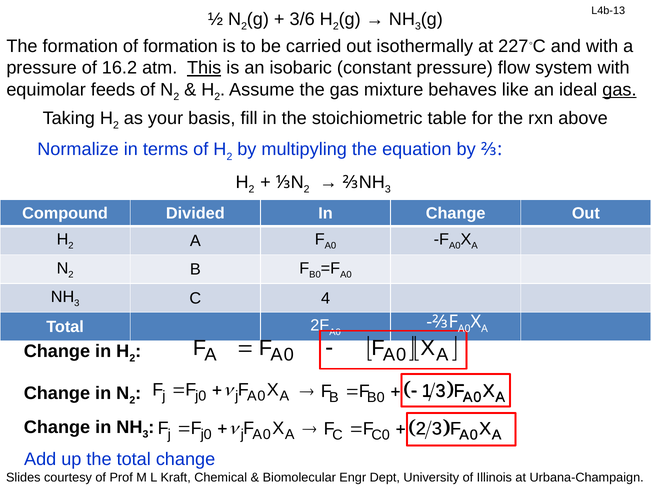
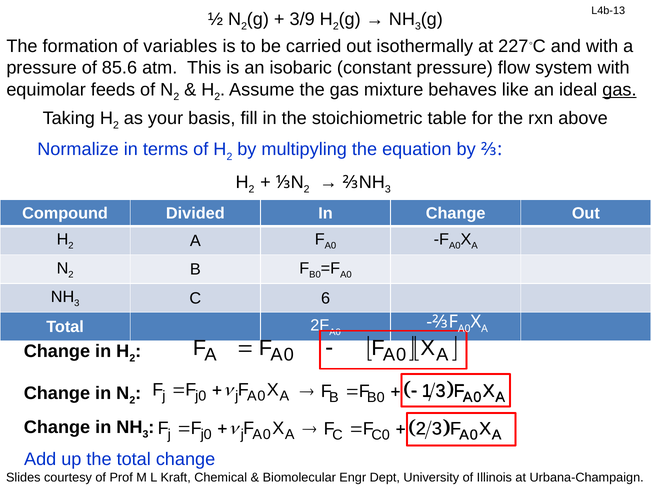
3/6: 3/6 -> 3/9
of formation: formation -> variables
16.2: 16.2 -> 85.6
This underline: present -> none
4: 4 -> 6
